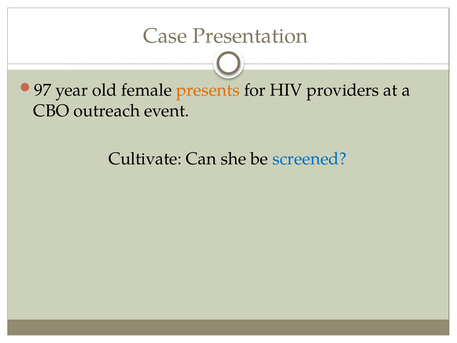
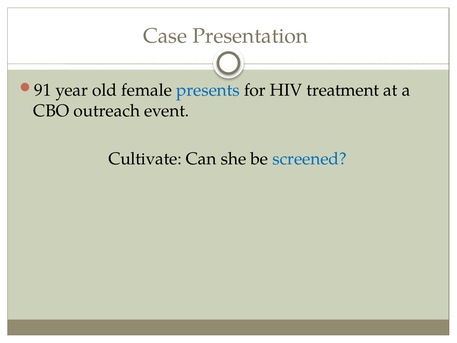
97: 97 -> 91
presents colour: orange -> blue
providers: providers -> treatment
